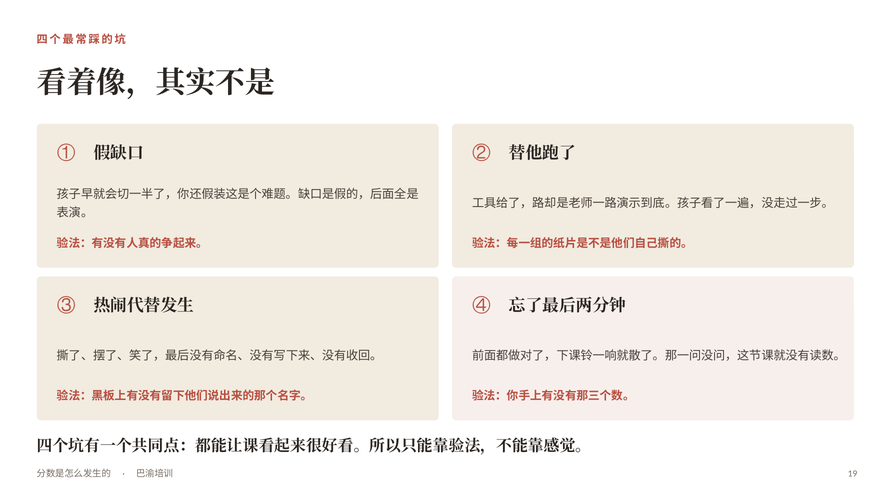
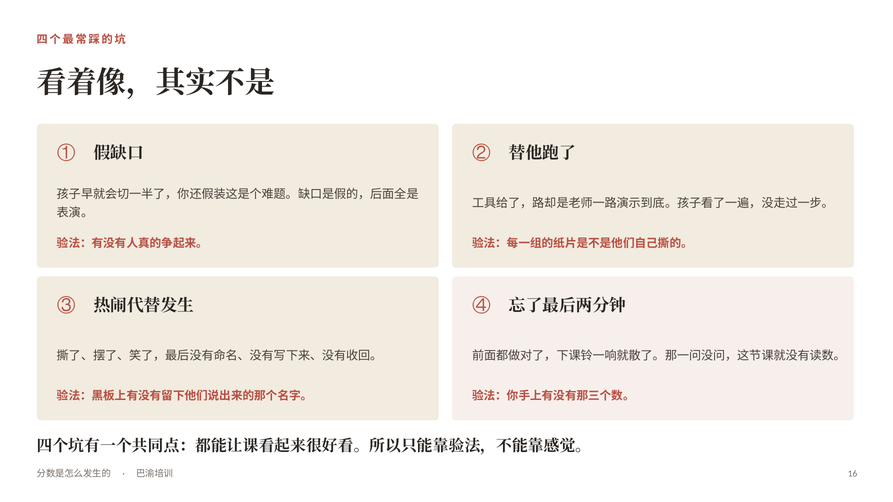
19: 19 -> 16
